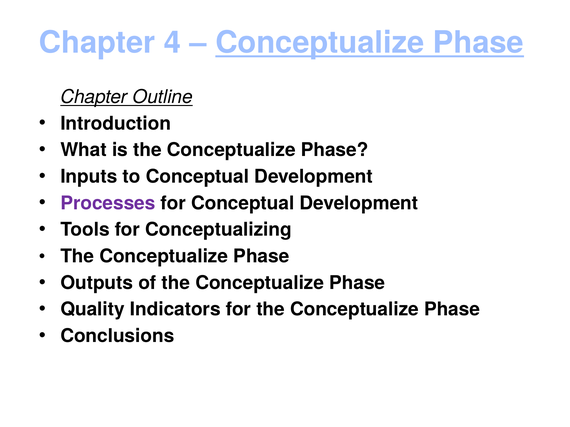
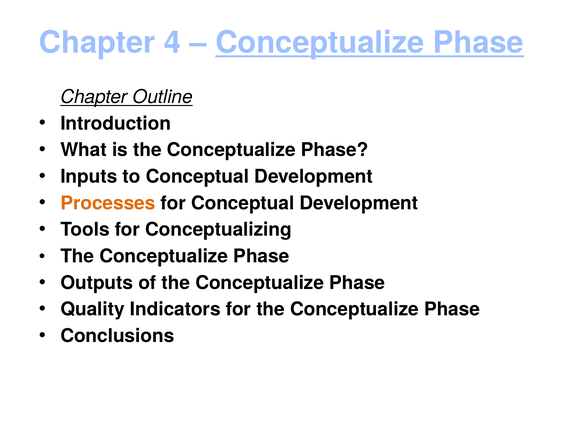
Processes colour: purple -> orange
